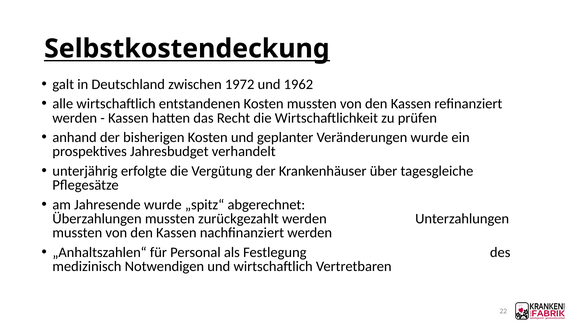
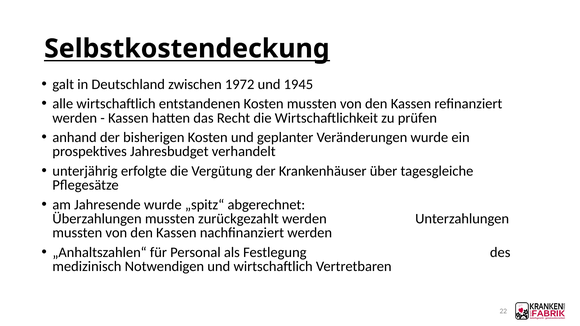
1962: 1962 -> 1945
